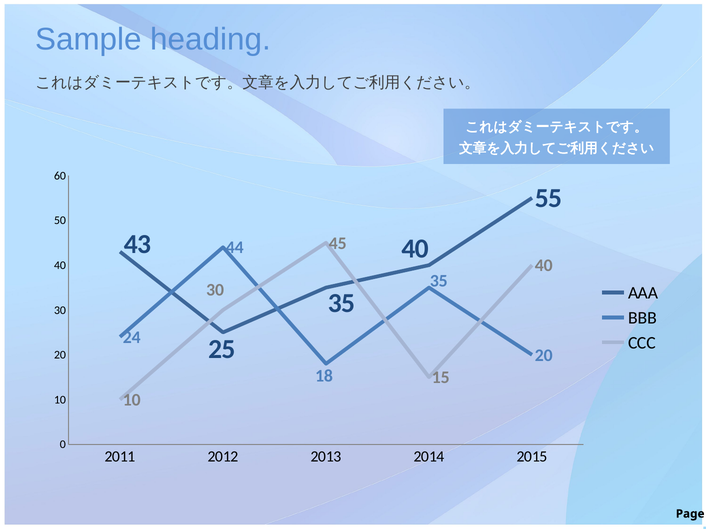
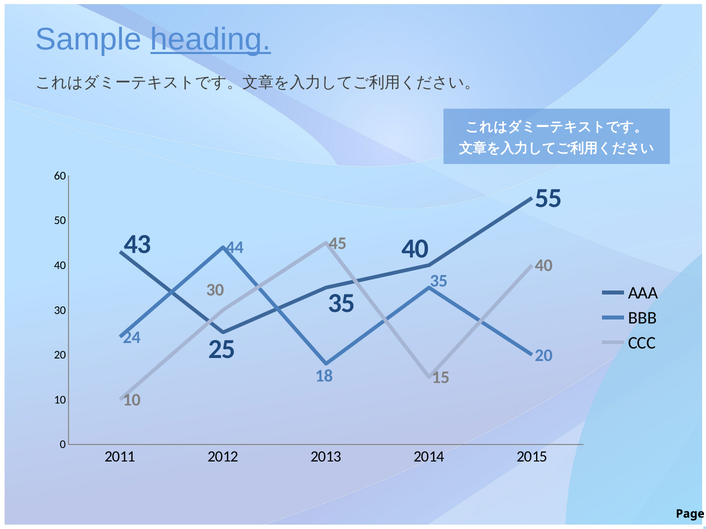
heading underline: none -> present
